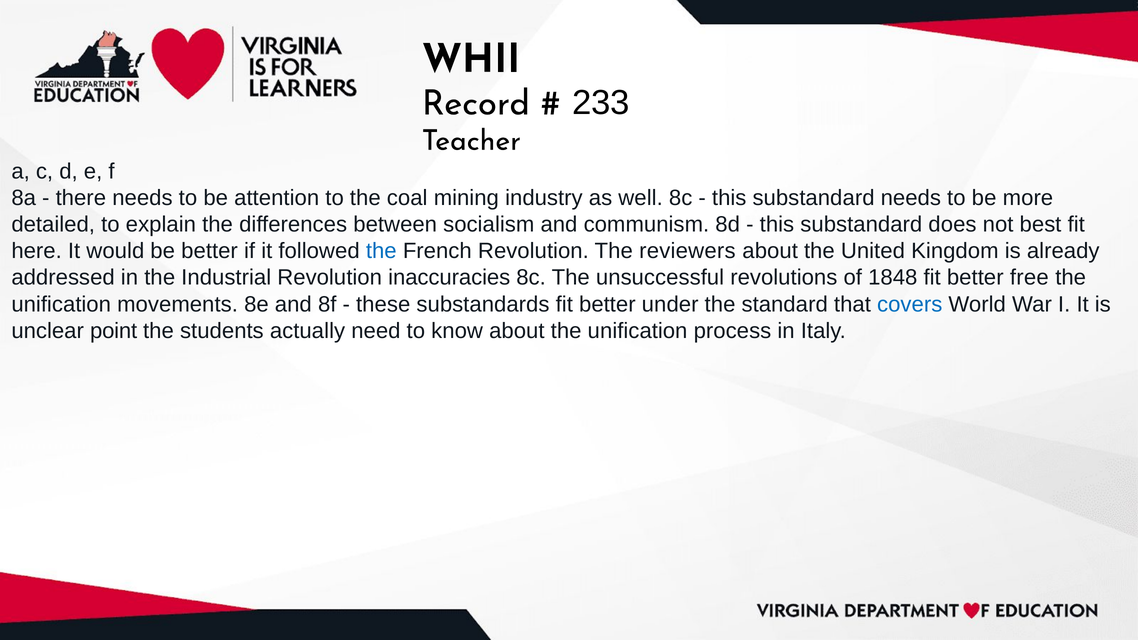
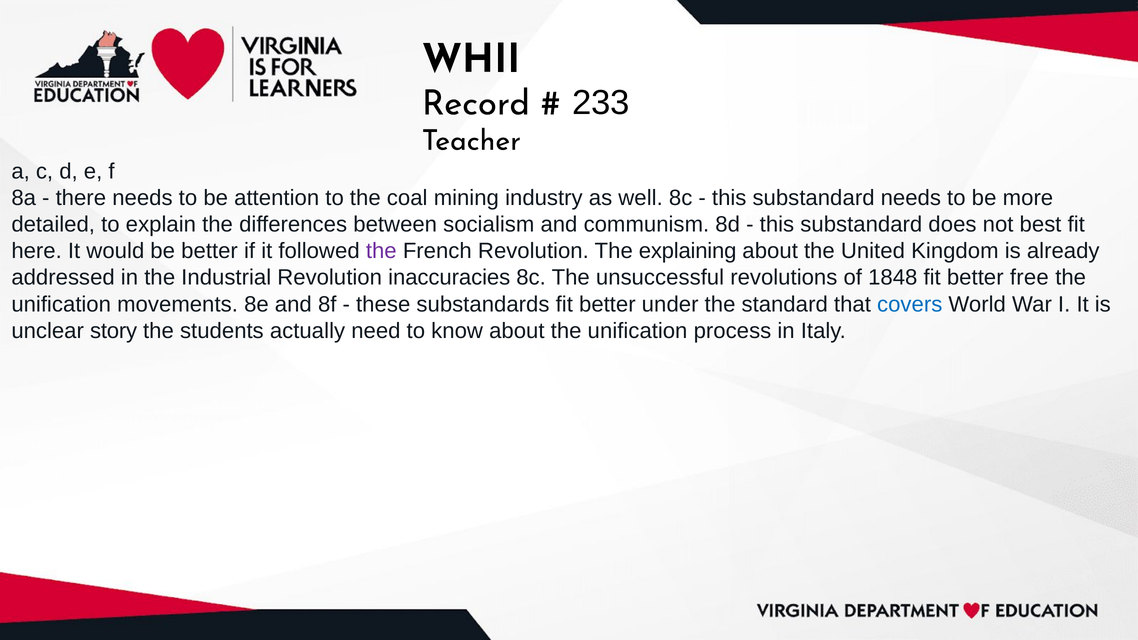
the at (381, 251) colour: blue -> purple
reviewers: reviewers -> explaining
point: point -> story
